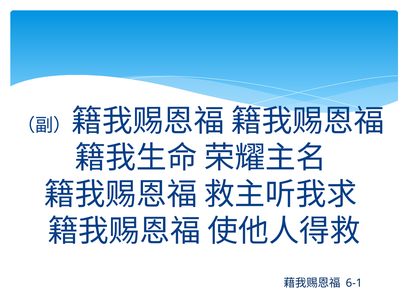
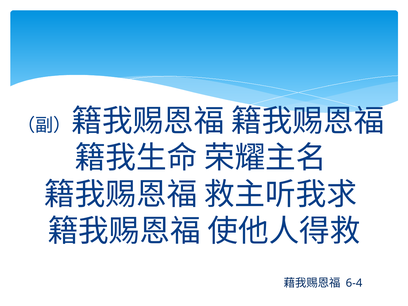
6-1: 6-1 -> 6-4
